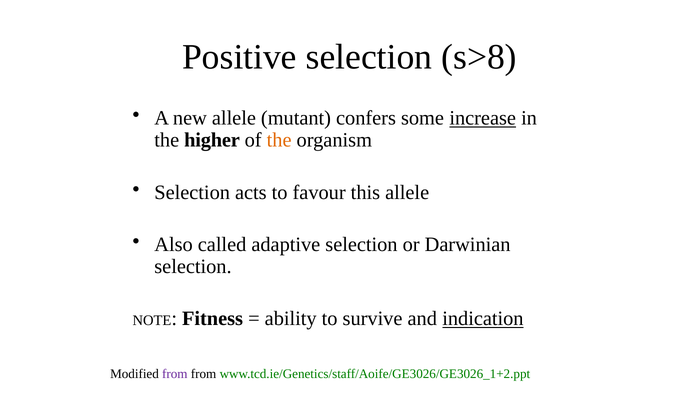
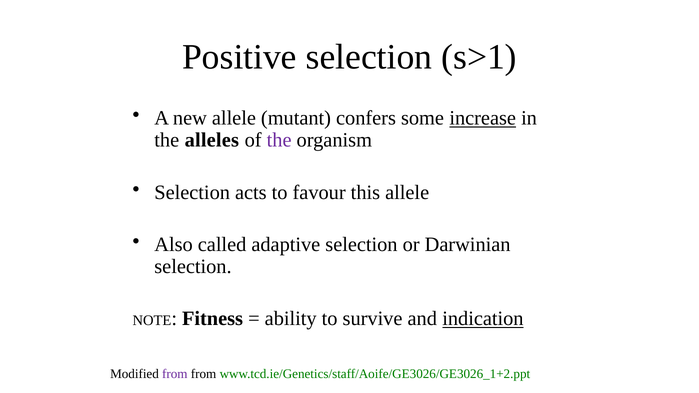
s>8: s>8 -> s>1
higher: higher -> alleles
the at (279, 140) colour: orange -> purple
